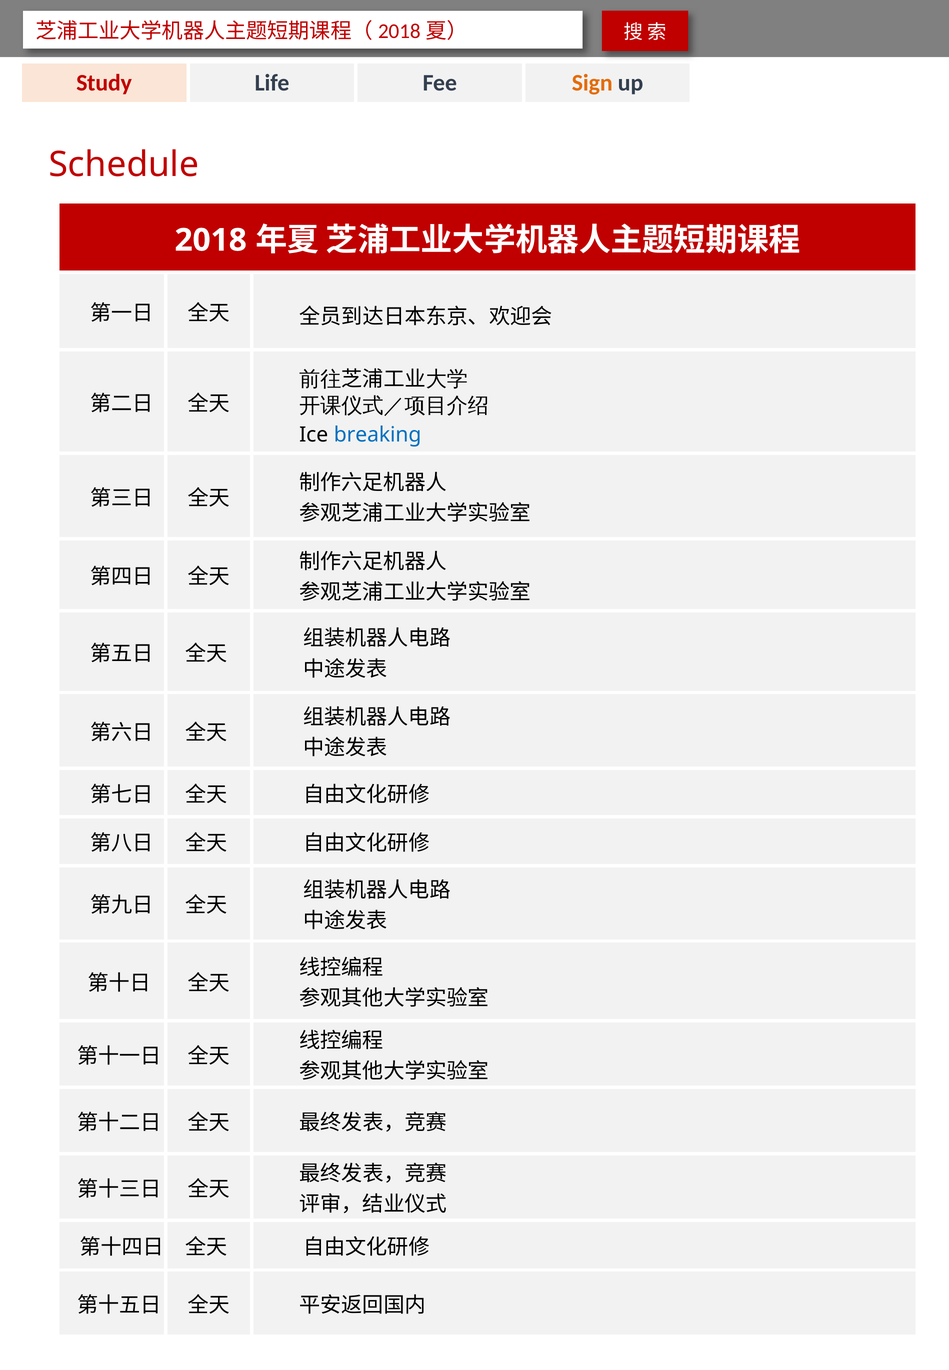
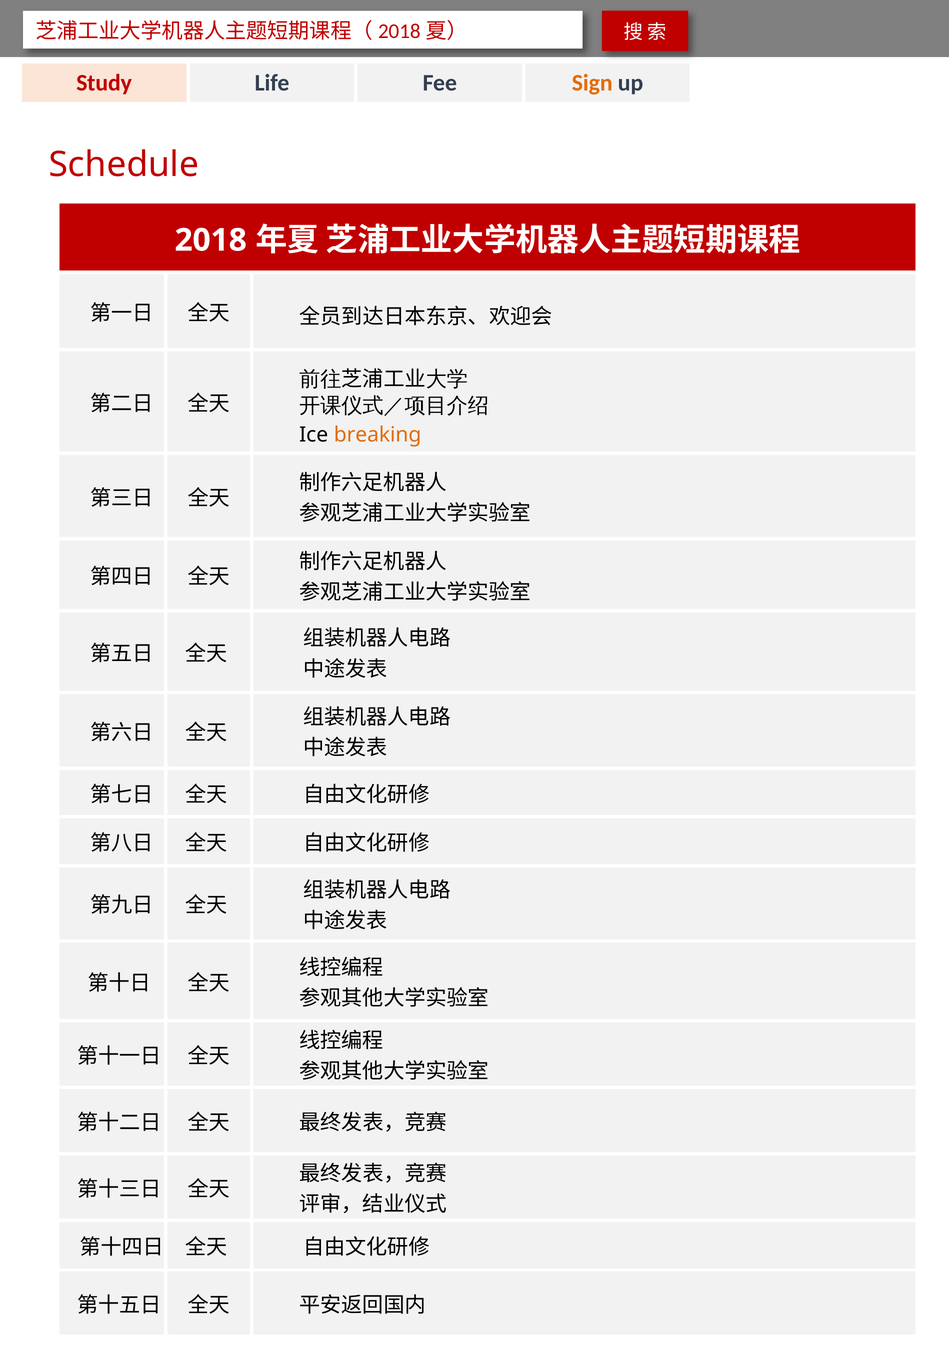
breaking colour: blue -> orange
